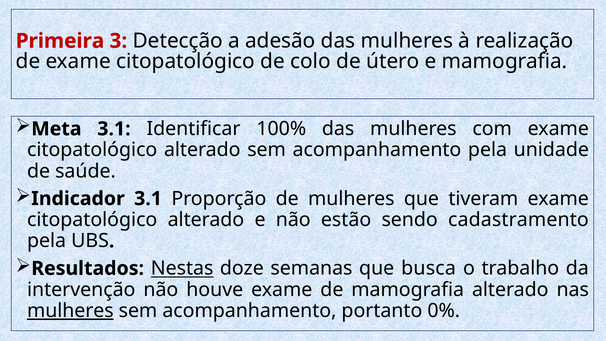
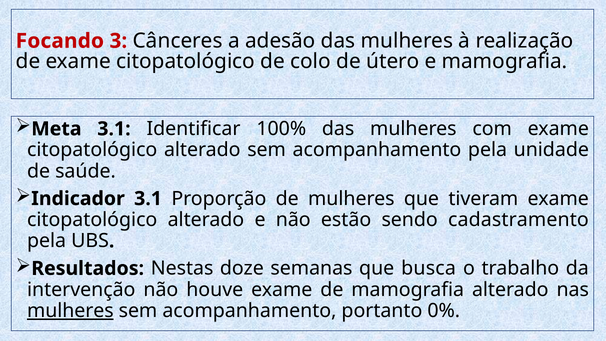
Primeira: Primeira -> Focando
Detecção: Detecção -> Cânceres
Nestas underline: present -> none
